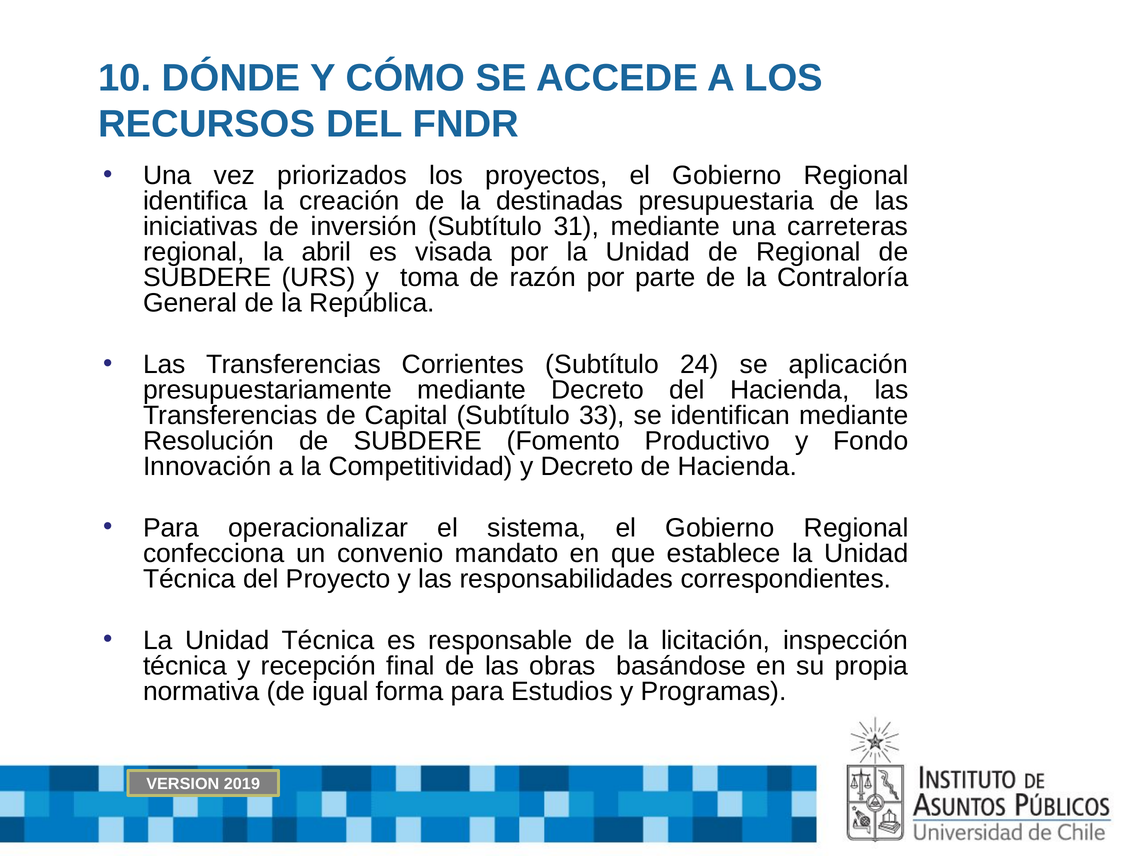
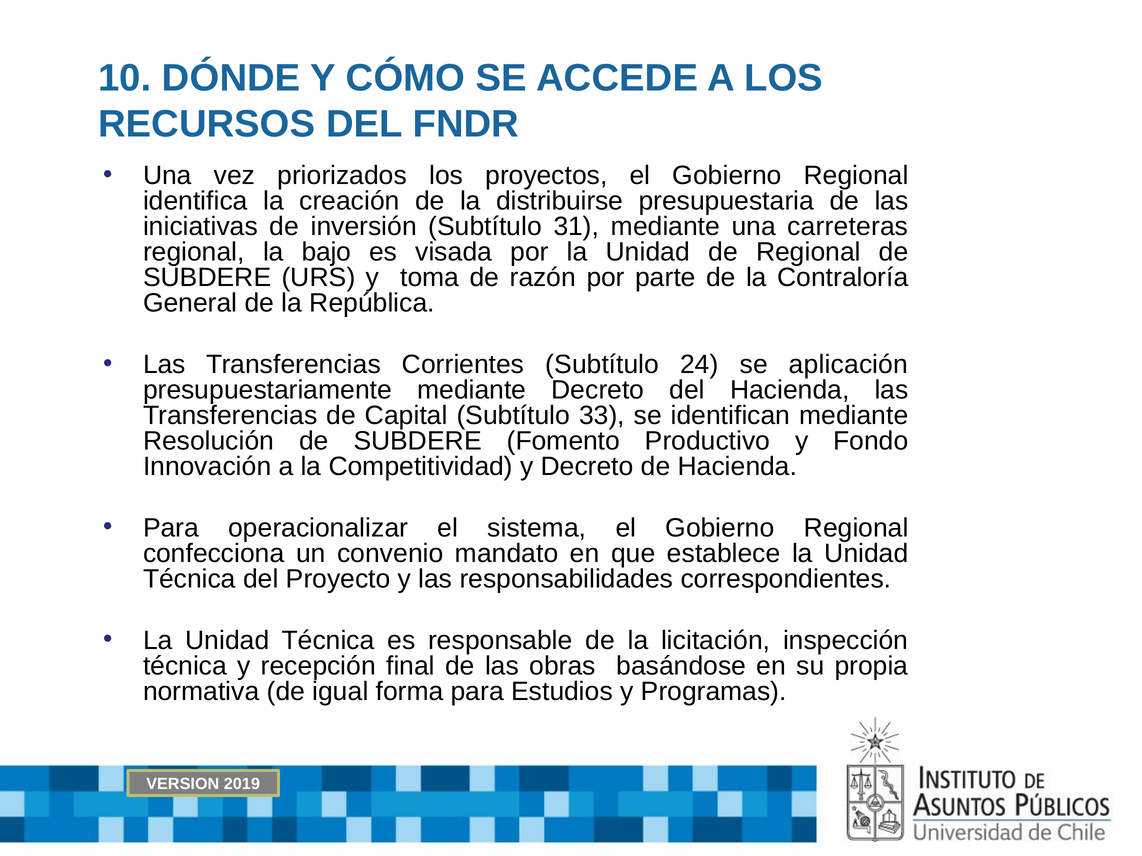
destinadas: destinadas -> distribuirse
abril: abril -> bajo
